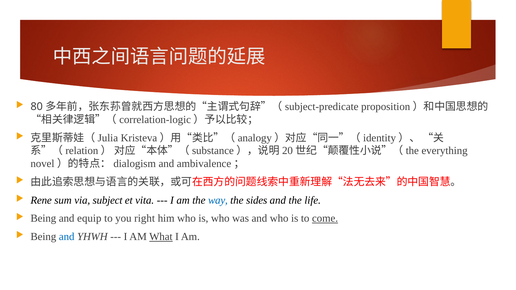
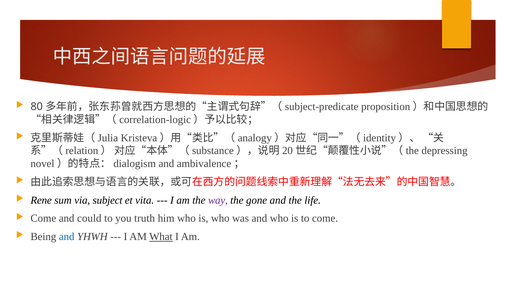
everything: everything -> depressing
way colour: blue -> purple
sides: sides -> gone
Being at (43, 219): Being -> Come
equip: equip -> could
right: right -> truth
come at (325, 219) underline: present -> none
